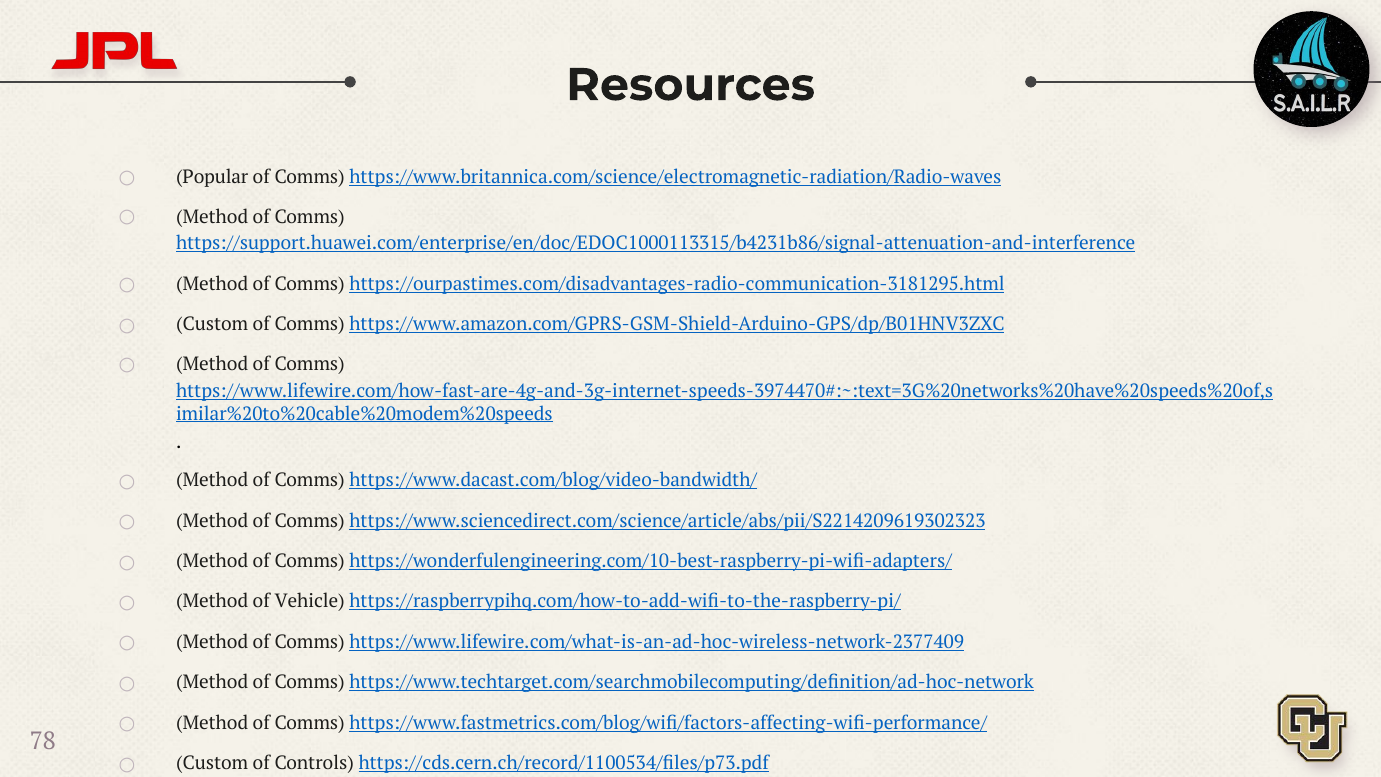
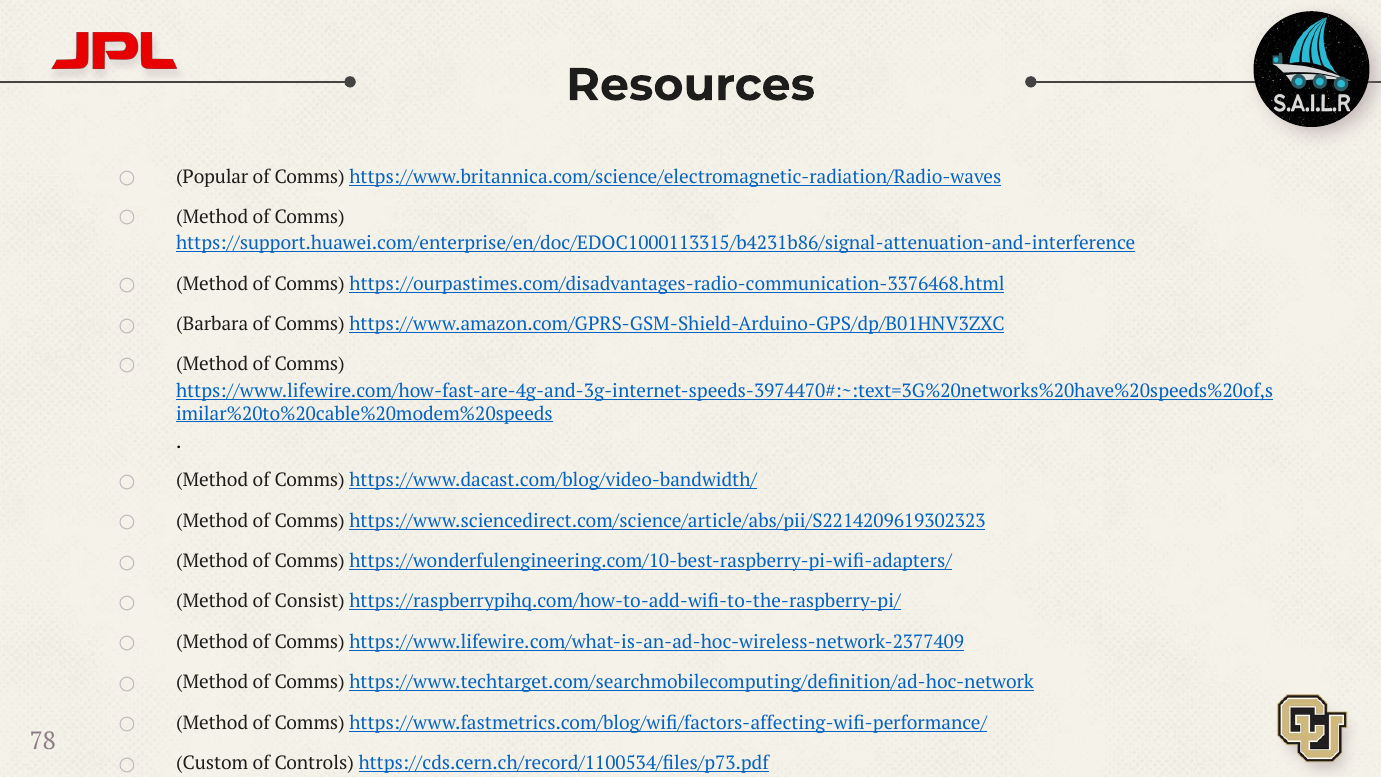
https://ourpastimes.com/disadvantages-radio-communication-3181295.html: https://ourpastimes.com/disadvantages-radio-communication-3181295.html -> https://ourpastimes.com/disadvantages-radio-communication-3376468.html
Custom at (212, 324): Custom -> Barbara
Vehicle: Vehicle -> Consist
